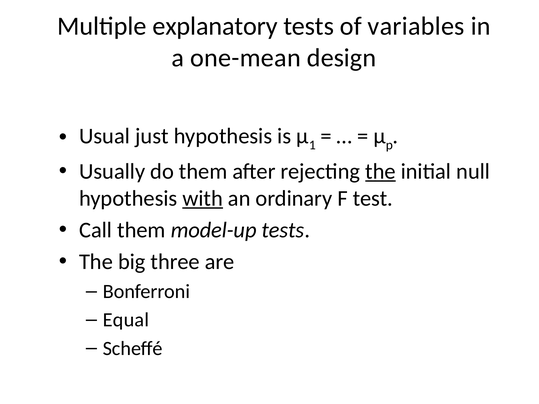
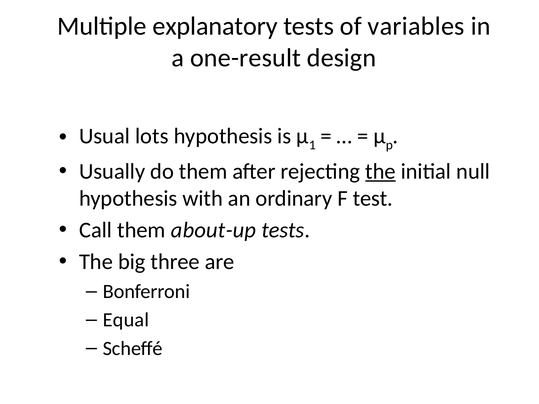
one-mean: one-mean -> one-result
just: just -> lots
with underline: present -> none
model-up: model-up -> about-up
